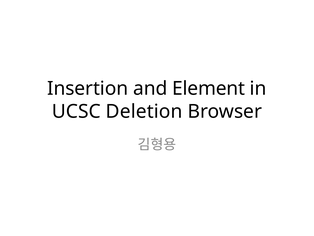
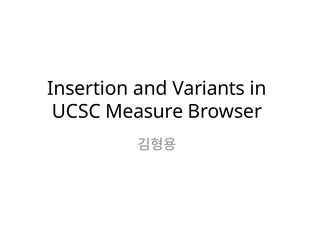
Element: Element -> Variants
Deletion: Deletion -> Measure
